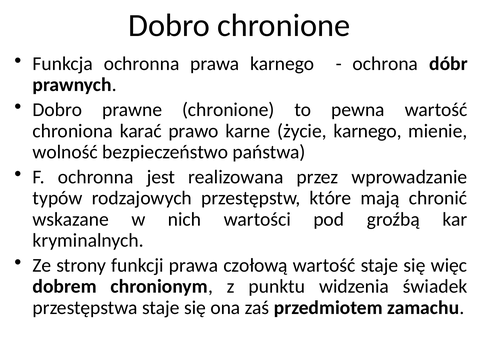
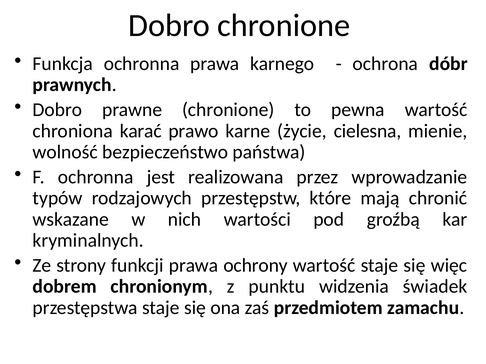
życie karnego: karnego -> cielesna
czołową: czołową -> ochrony
